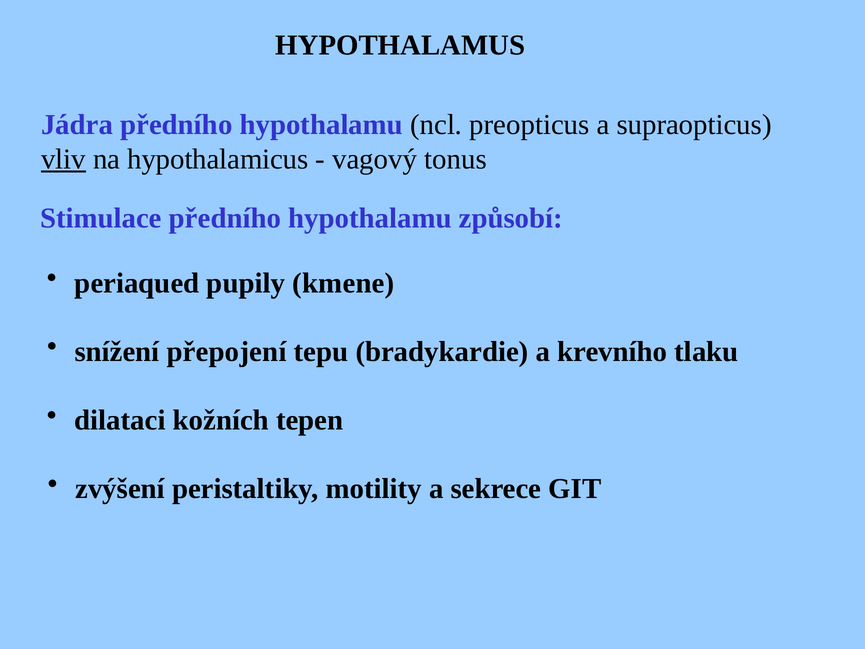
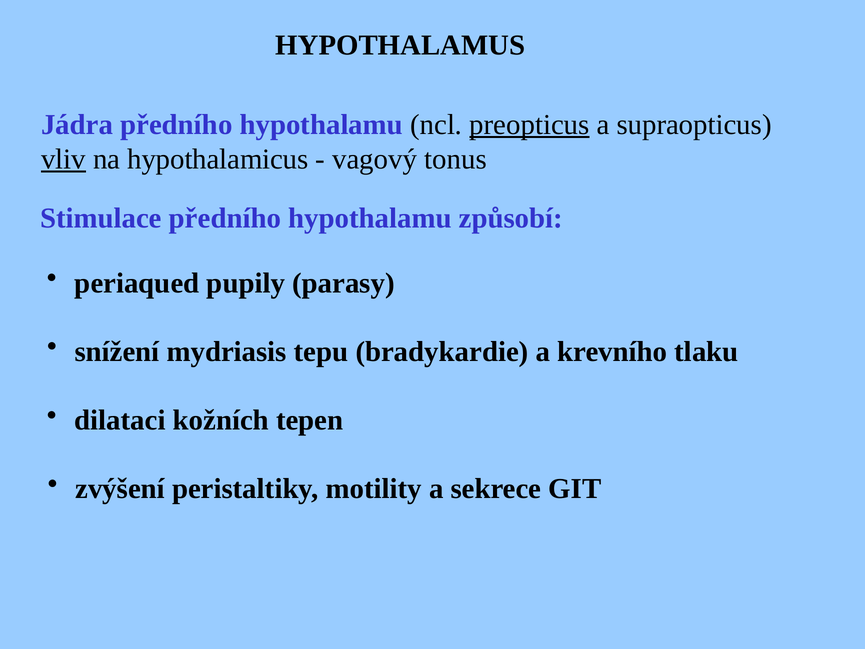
preopticus underline: none -> present
kmene: kmene -> parasy
přepojení: přepojení -> mydriasis
